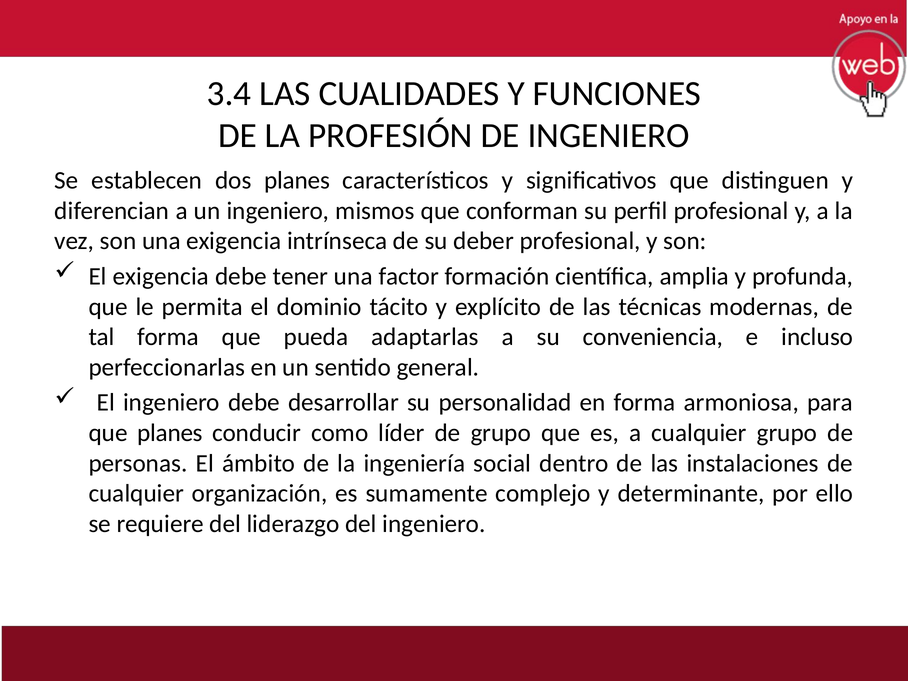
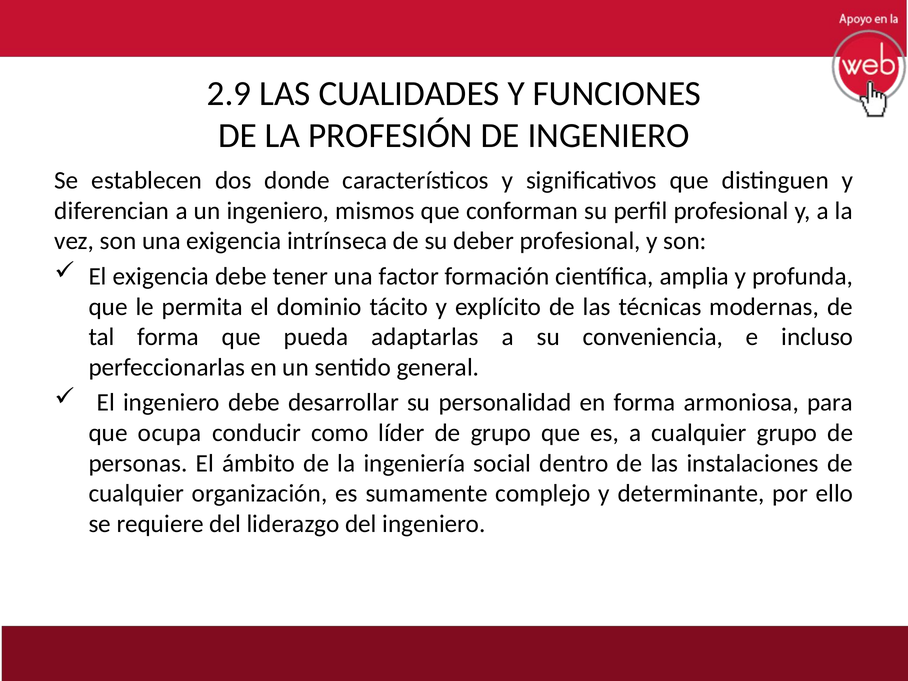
3.4: 3.4 -> 2.9
dos planes: planes -> donde
que planes: planes -> ocupa
